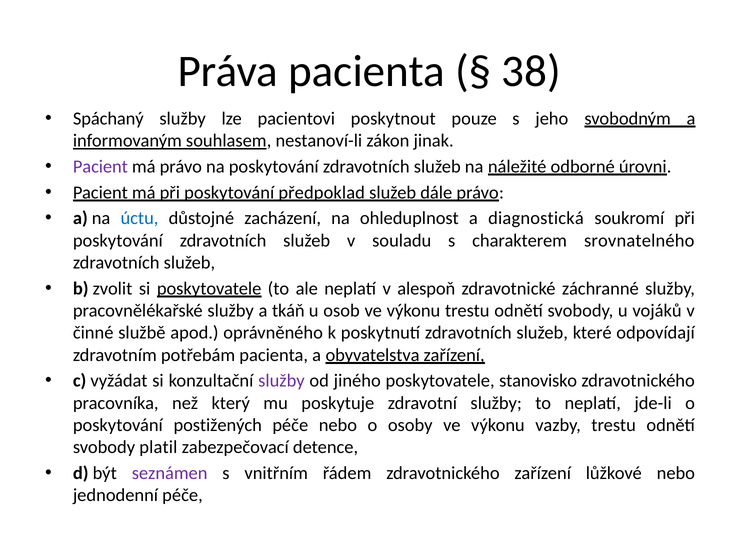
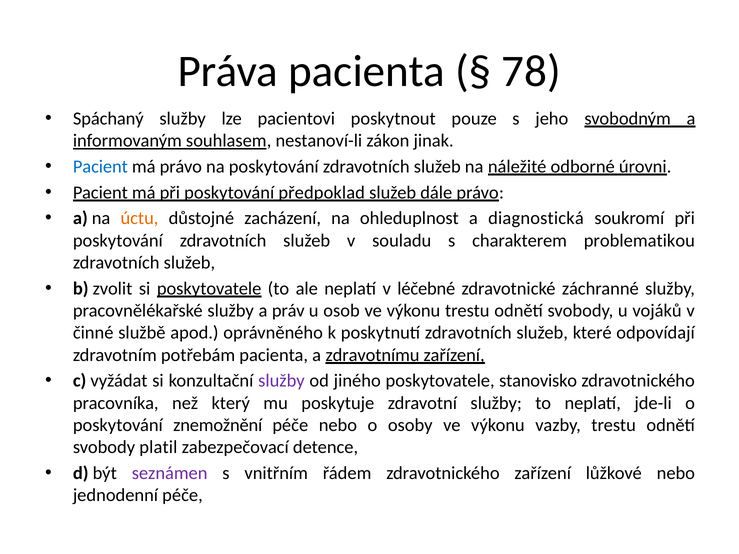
38: 38 -> 78
Pacient at (100, 167) colour: purple -> blue
úctu colour: blue -> orange
srovnatelného: srovnatelného -> problematikou
alespoň: alespoň -> léčebné
tkáň: tkáň -> práv
obyvatelstva: obyvatelstva -> zdravotnímu
postižených: postižených -> znemožnění
